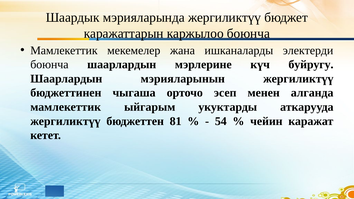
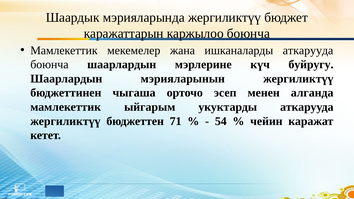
ишканаларды электерди: электерди -> аткарууда
81: 81 -> 71
